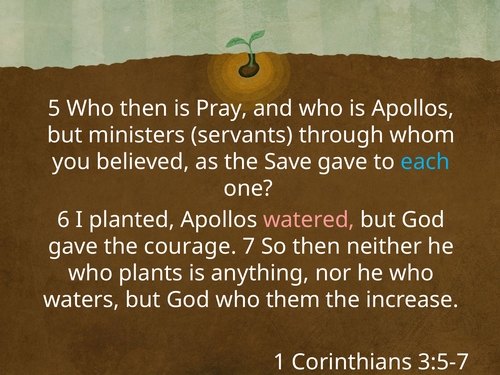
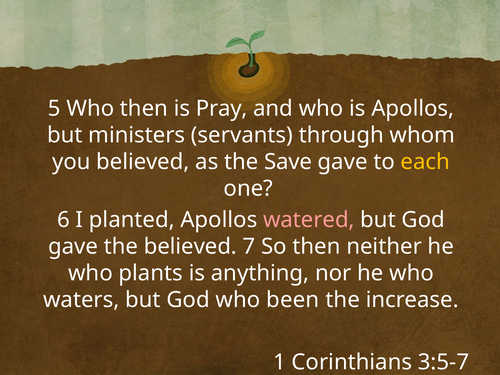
each colour: light blue -> yellow
the courage: courage -> believed
them: them -> been
